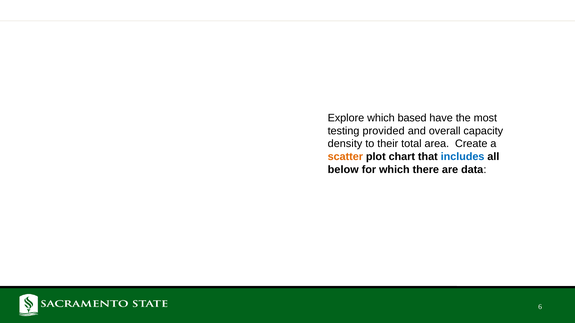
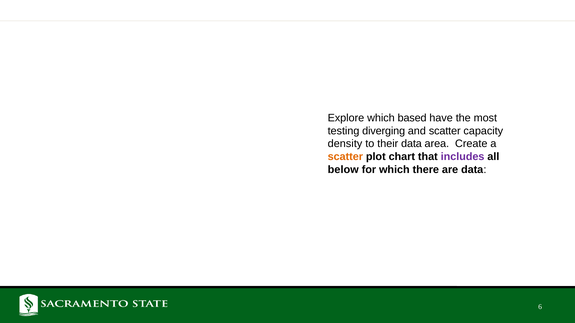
provided: provided -> diverging
and overall: overall -> scatter
their total: total -> data
includes colour: blue -> purple
